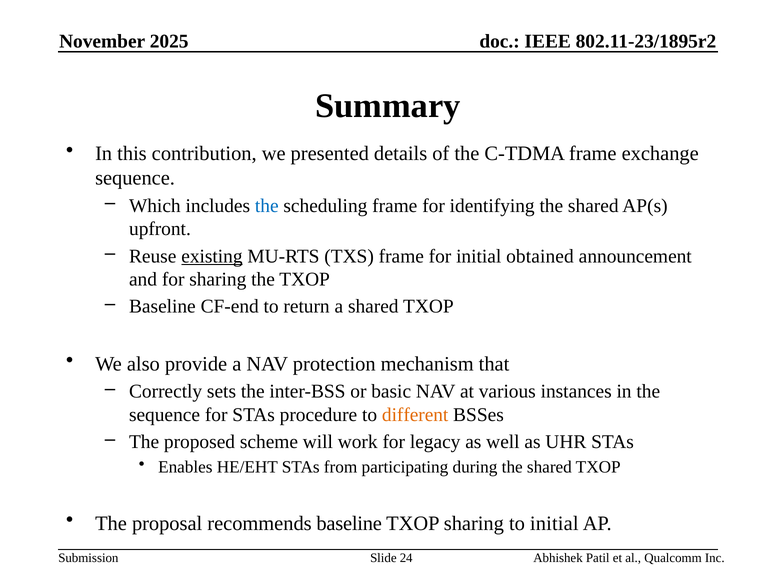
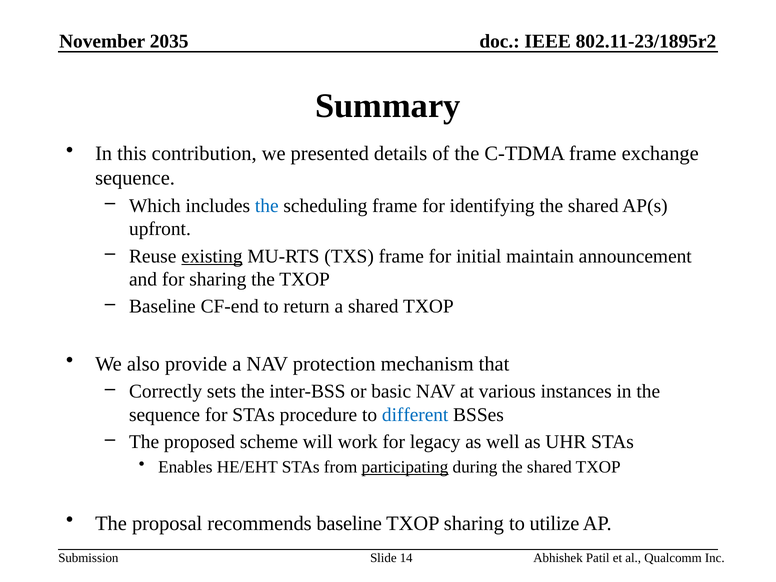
2025: 2025 -> 2035
obtained: obtained -> maintain
different colour: orange -> blue
participating underline: none -> present
to initial: initial -> utilize
24: 24 -> 14
